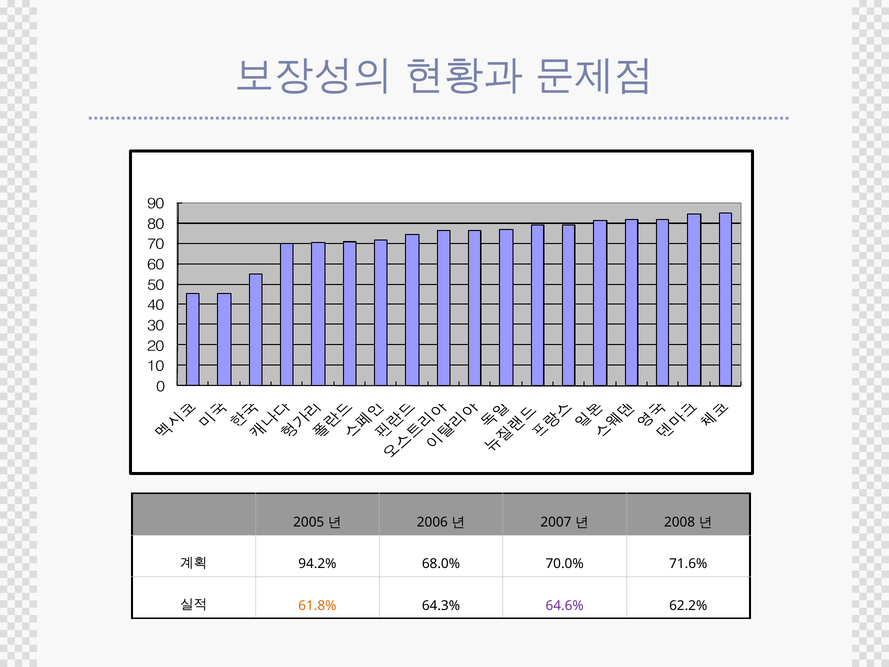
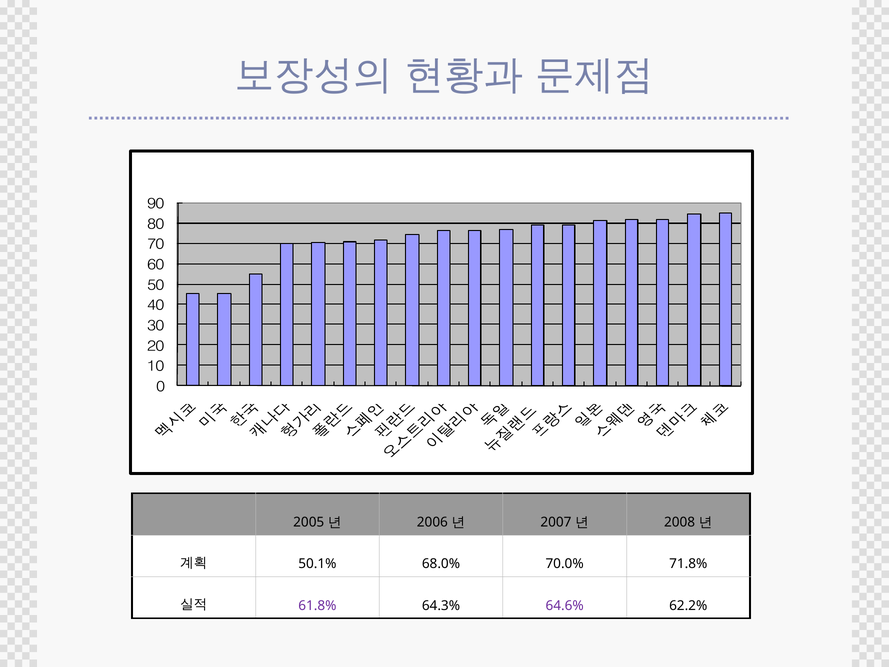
94.2%: 94.2% -> 50.1%
71.6%: 71.6% -> 71.8%
61.8% colour: orange -> purple
